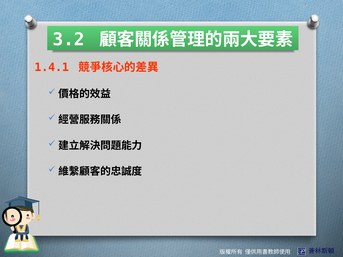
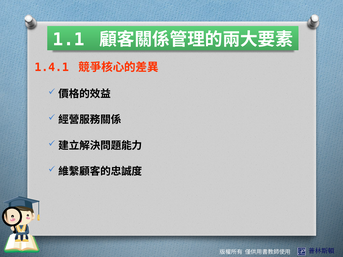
3.2: 3.2 -> 1.1
